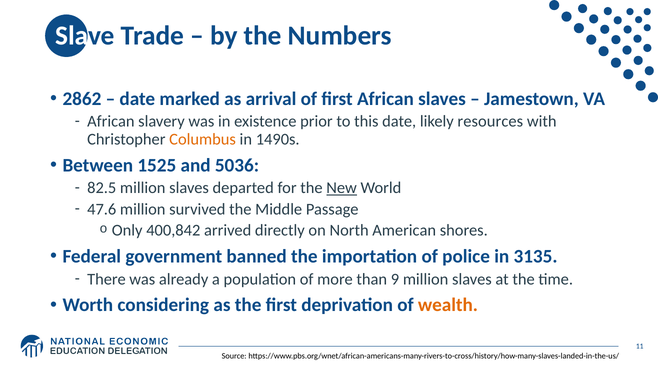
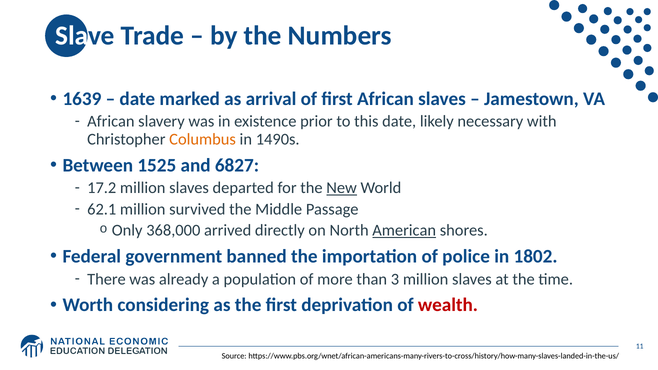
2862: 2862 -> 1639
resources: resources -> necessary
5036: 5036 -> 6827
82.5: 82.5 -> 17.2
47.6: 47.6 -> 62.1
400,842: 400,842 -> 368,000
American underline: none -> present
3135: 3135 -> 1802
9: 9 -> 3
wealth colour: orange -> red
